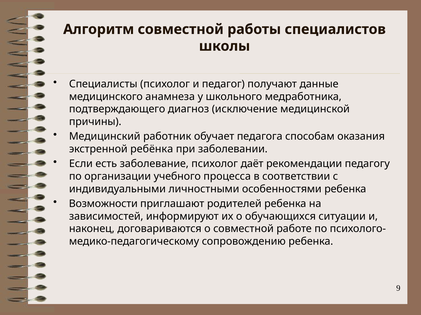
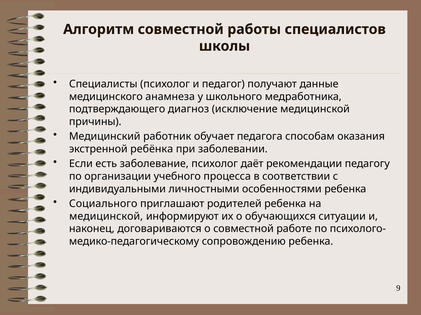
Возможности: Возможности -> Социального
зависимостей at (106, 217): зависимостей -> медицинской
